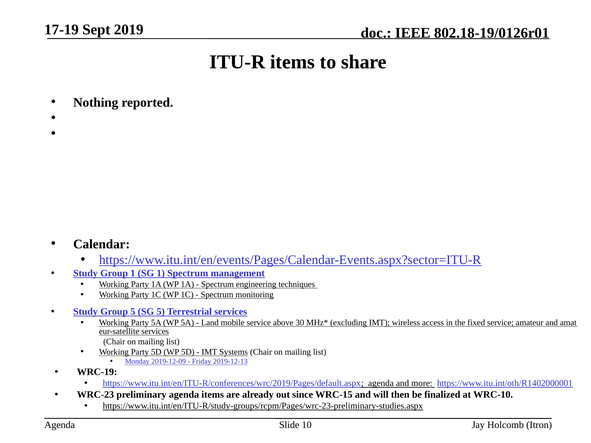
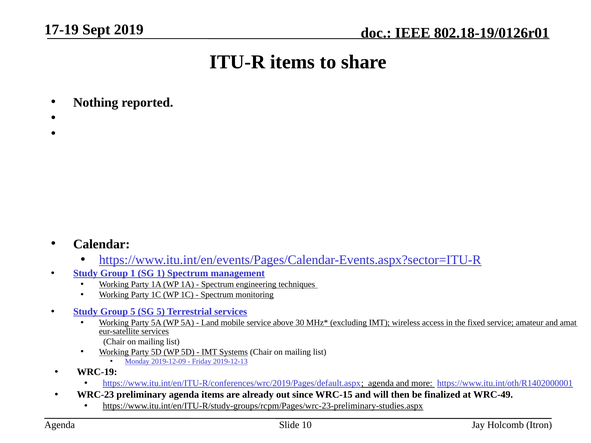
WRC-10: WRC-10 -> WRC-49
